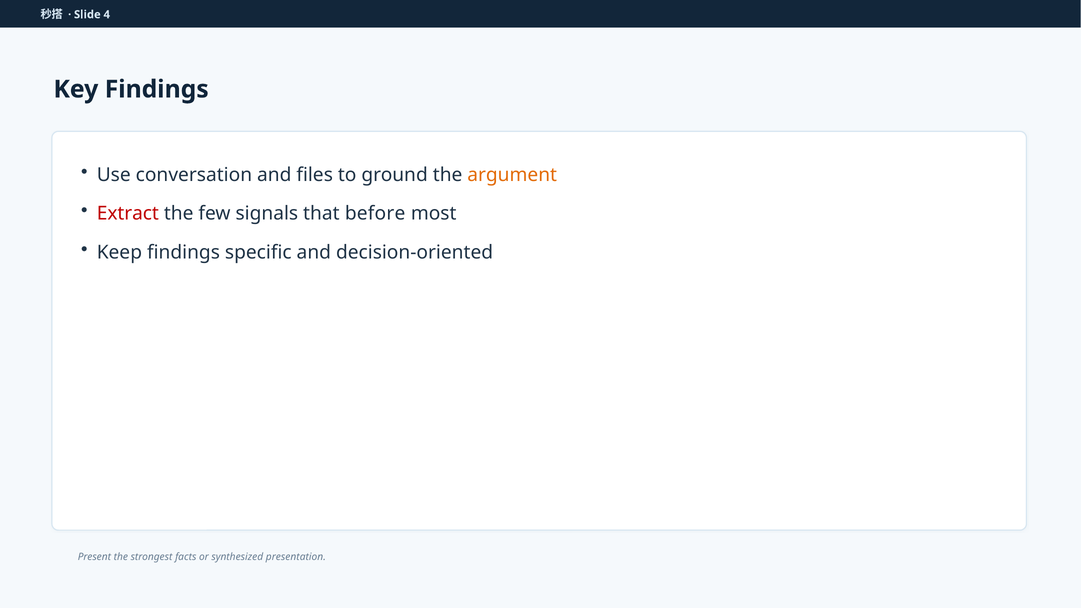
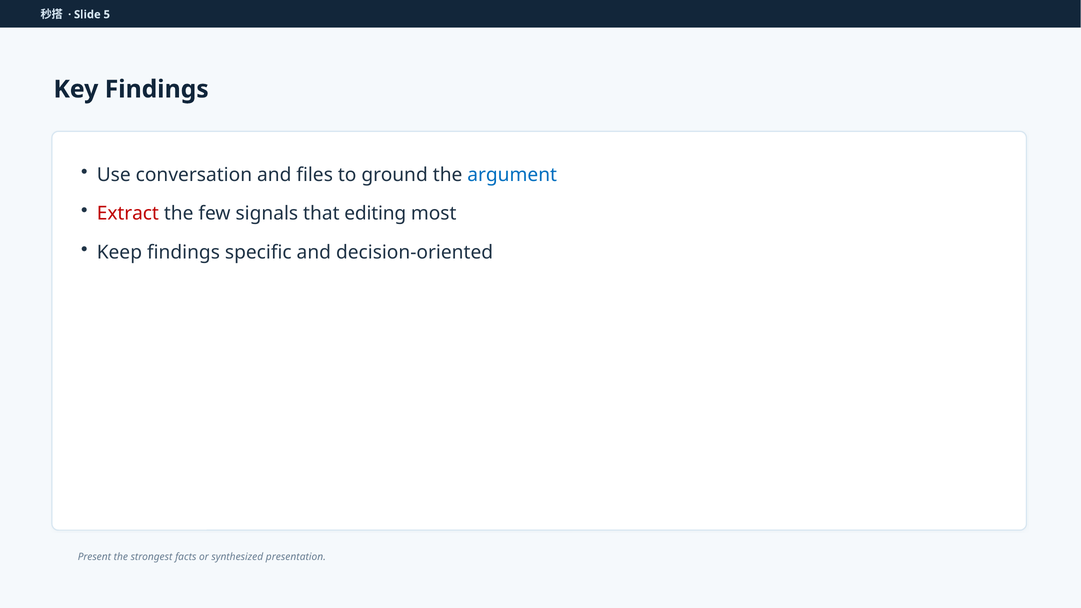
4: 4 -> 5
argument colour: orange -> blue
before: before -> editing
